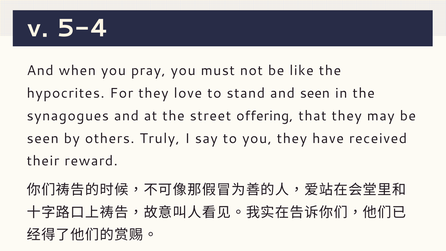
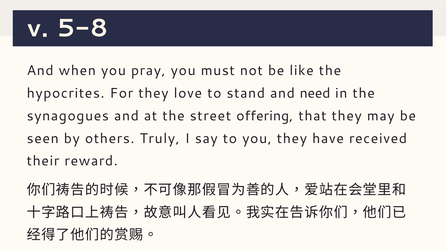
5-4: 5-4 -> 5-8
and seen: seen -> need
